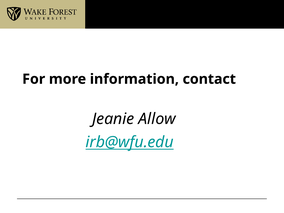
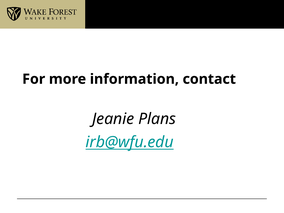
Allow: Allow -> Plans
